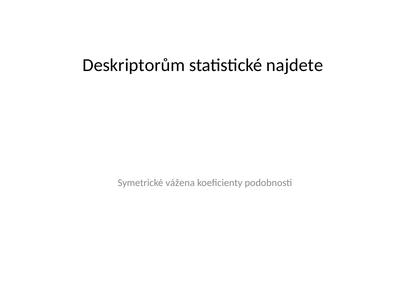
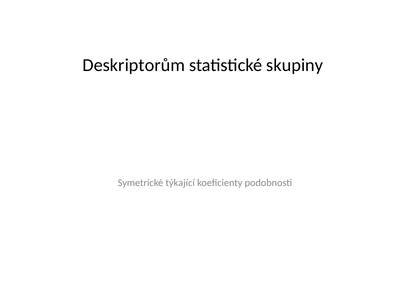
najdete: najdete -> skupiny
vážena: vážena -> týkající
